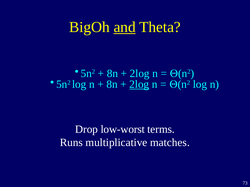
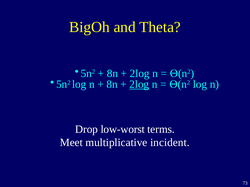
and underline: present -> none
Runs: Runs -> Meet
matches: matches -> incident
